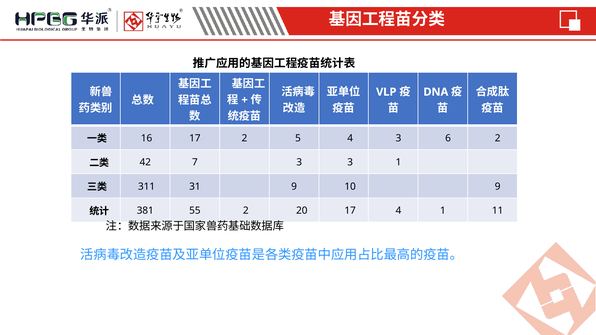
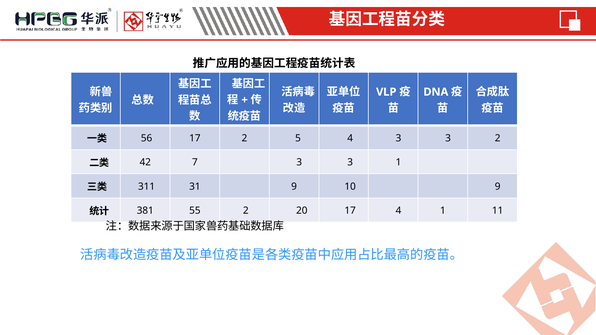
16: 16 -> 56
4 3 6: 6 -> 3
